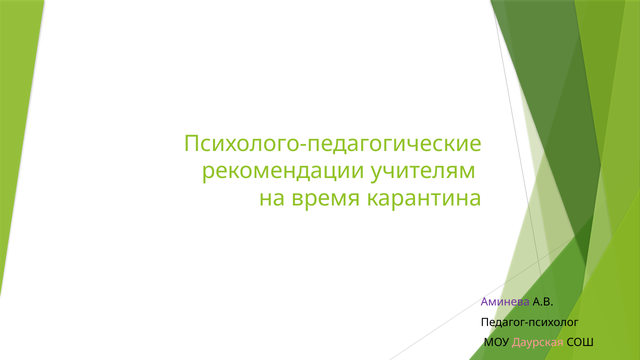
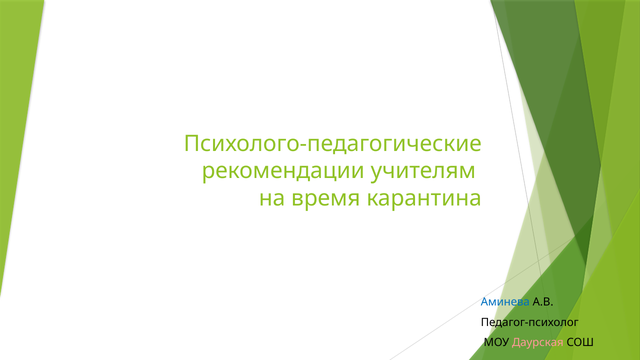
Аминева colour: purple -> blue
